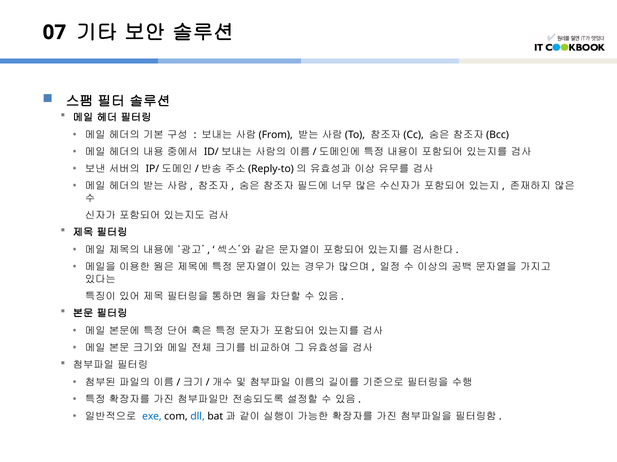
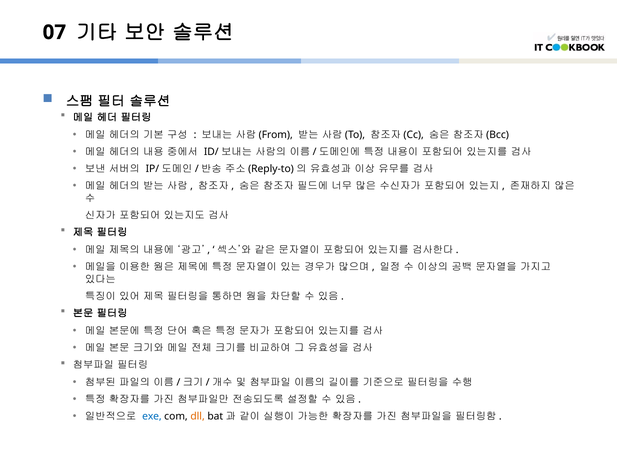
dll colour: blue -> orange
